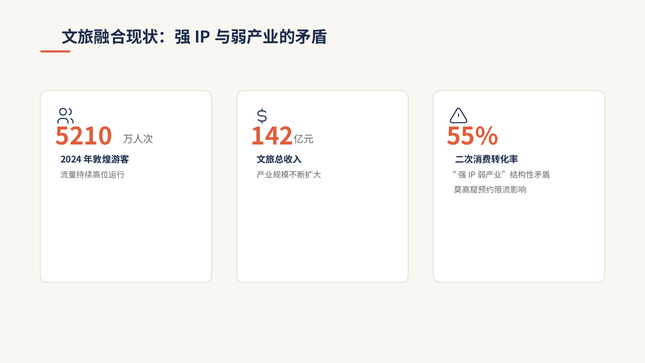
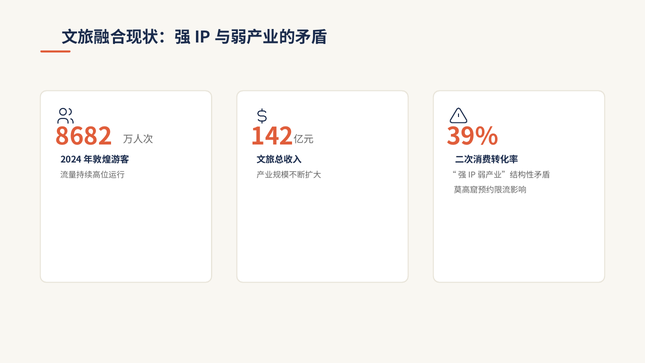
5210: 5210 -> 8682
55%: 55% -> 39%
